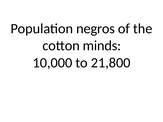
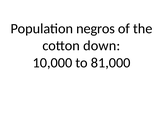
minds: minds -> down
21,800: 21,800 -> 81,000
